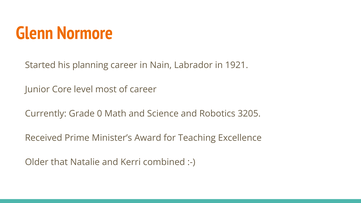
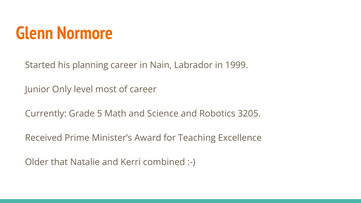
1921: 1921 -> 1999
Core: Core -> Only
0: 0 -> 5
